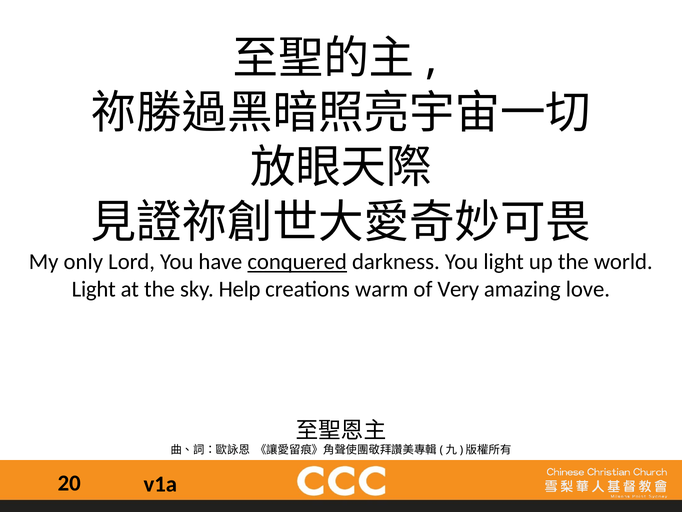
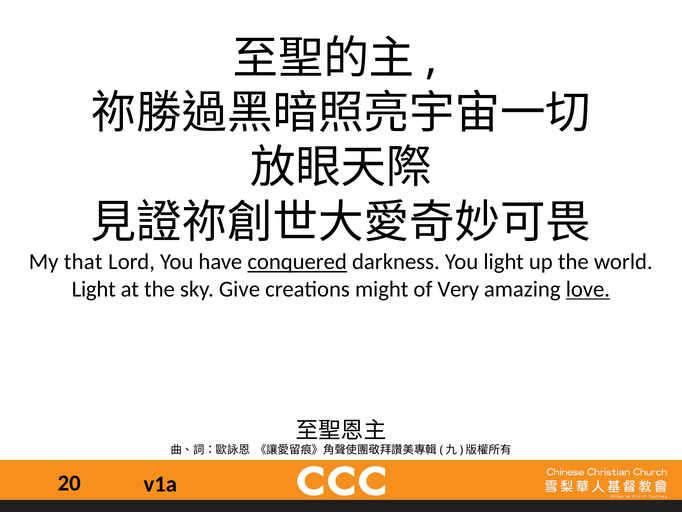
only: only -> that
Help: Help -> Give
warm: warm -> might
love underline: none -> present
